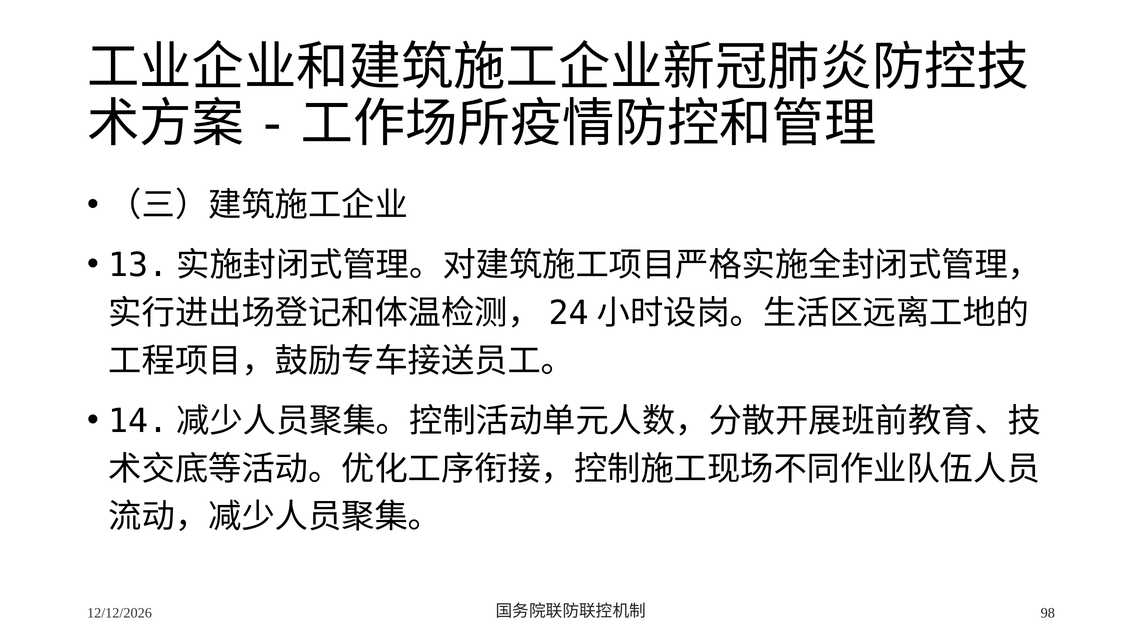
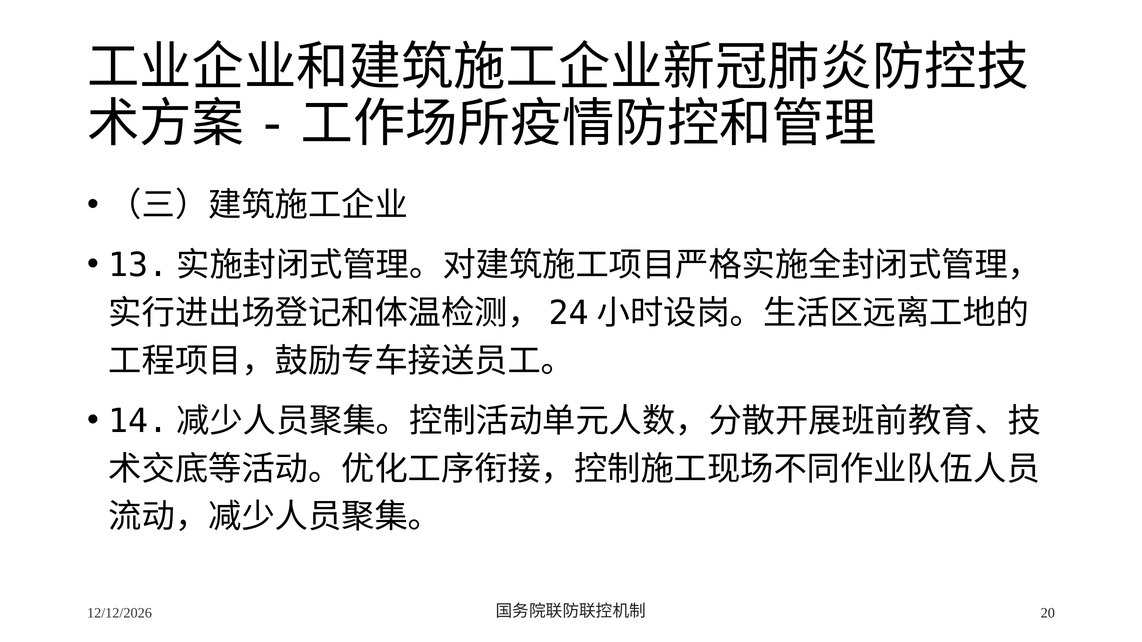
98: 98 -> 20
